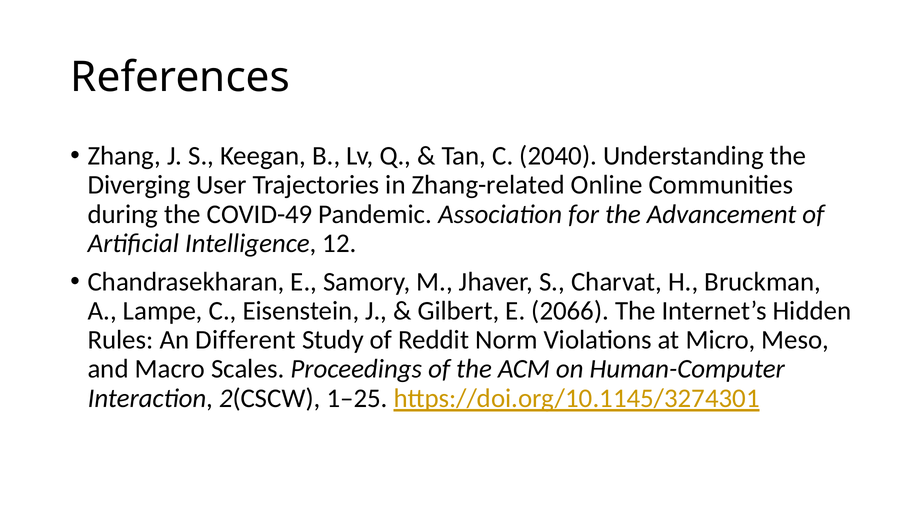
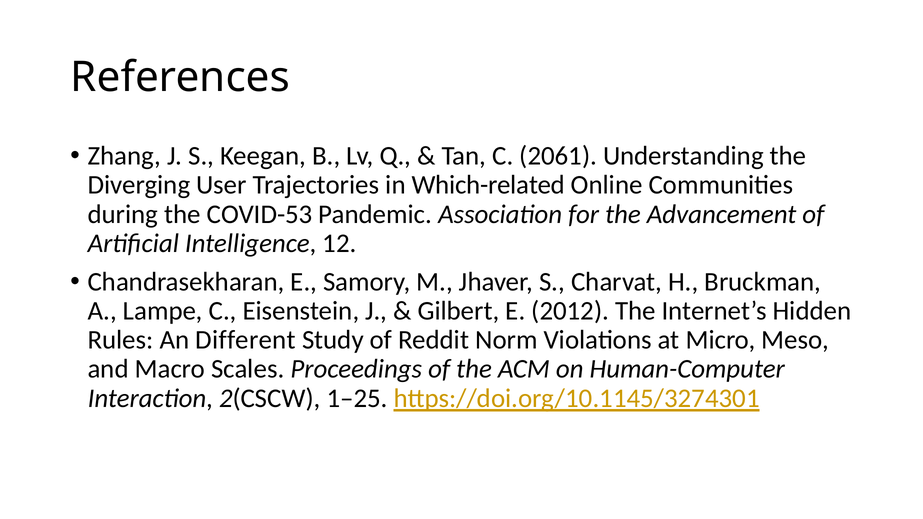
2040: 2040 -> 2061
Zhang-related: Zhang-related -> Which-related
COVID-49: COVID-49 -> COVID-53
2066: 2066 -> 2012
